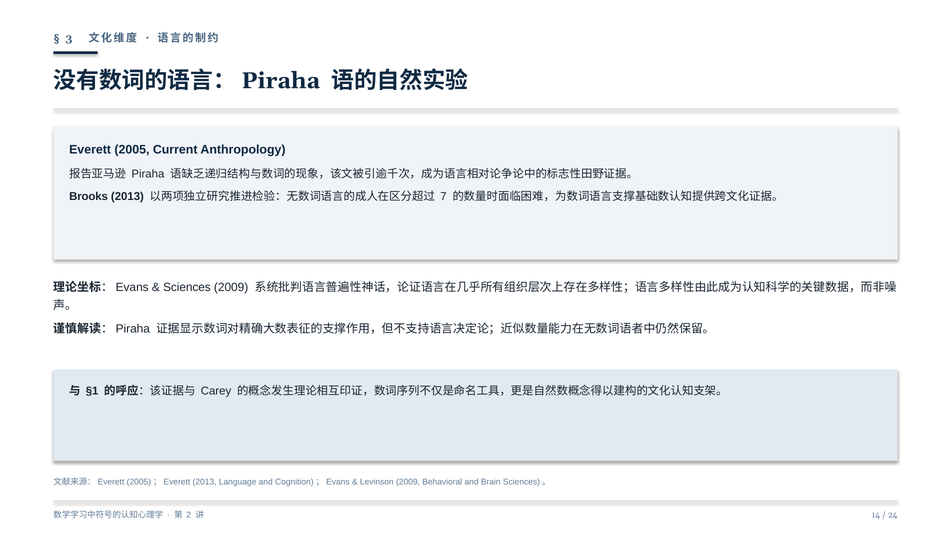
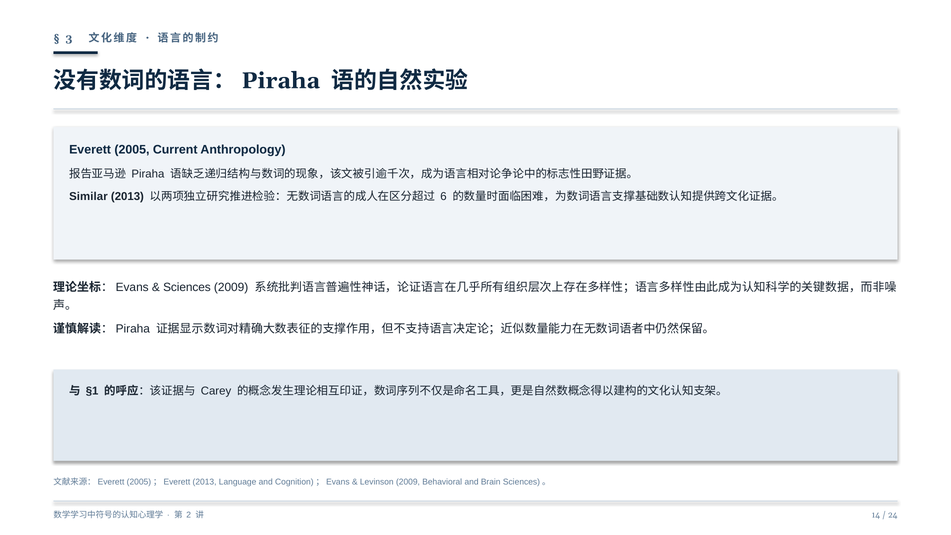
Brooks: Brooks -> Similar
7: 7 -> 6
